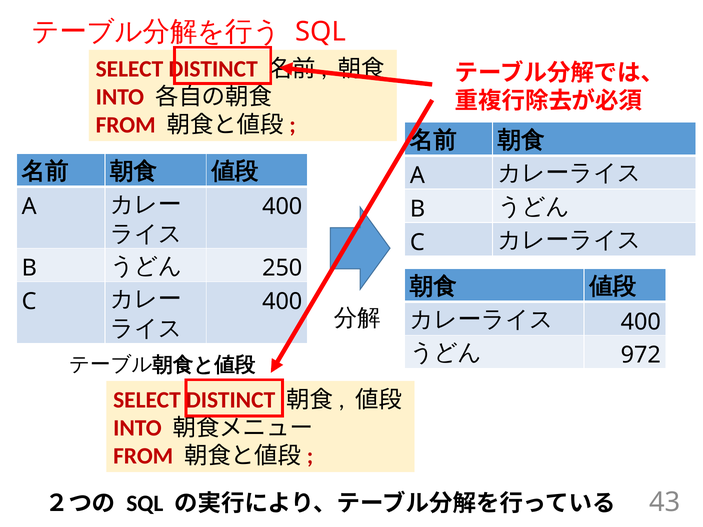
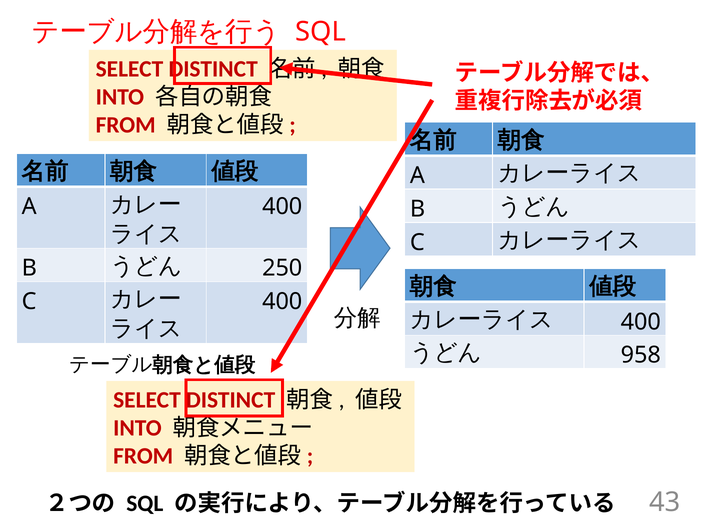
972: 972 -> 958
